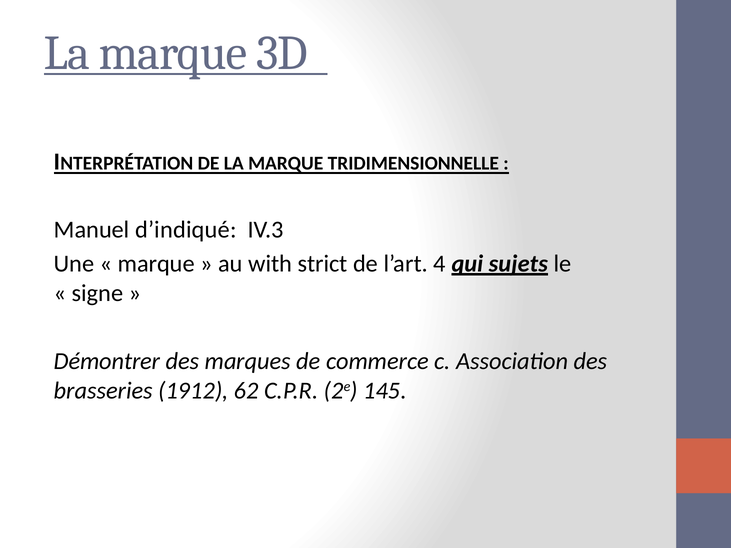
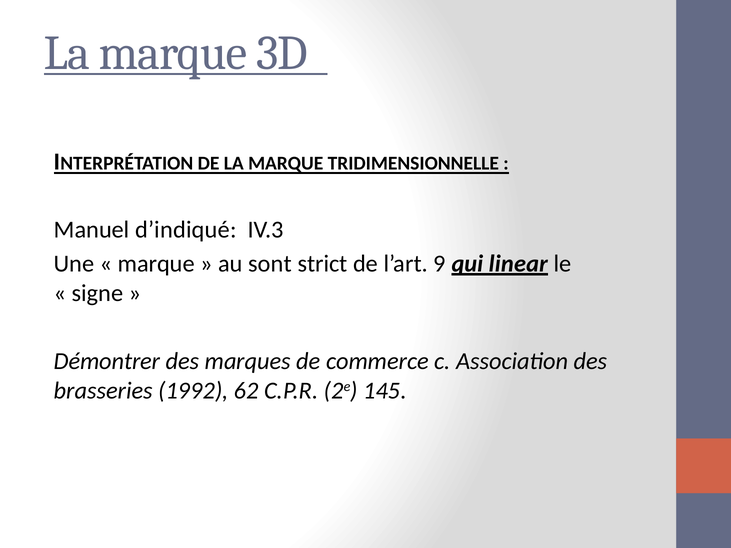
with: with -> sont
4: 4 -> 9
sujets: sujets -> linear
1912: 1912 -> 1992
